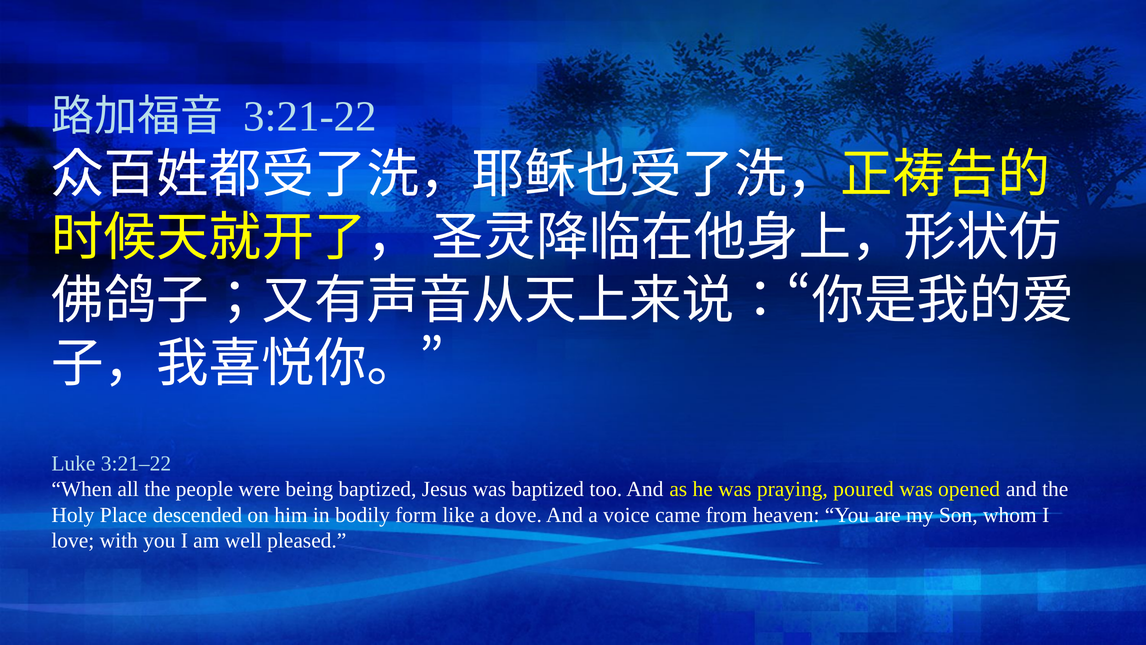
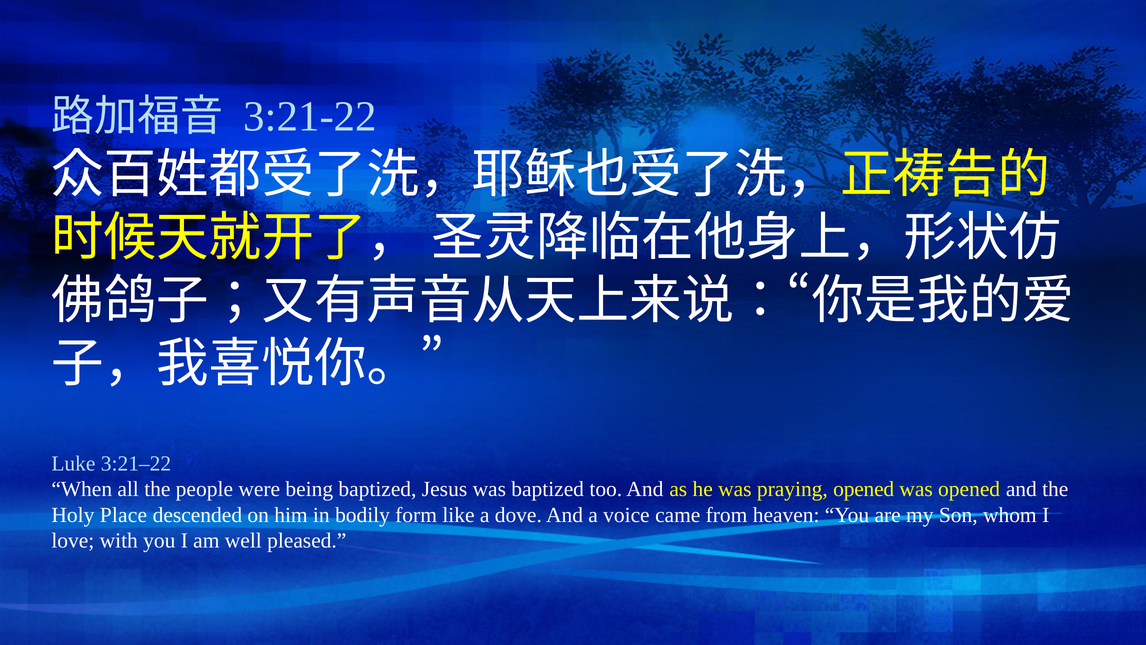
praying poured: poured -> opened
